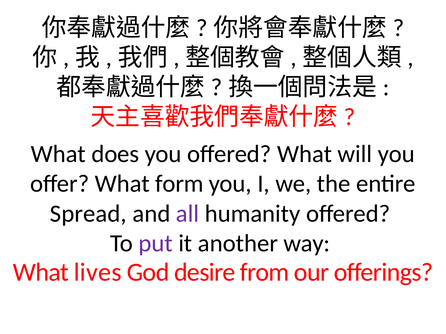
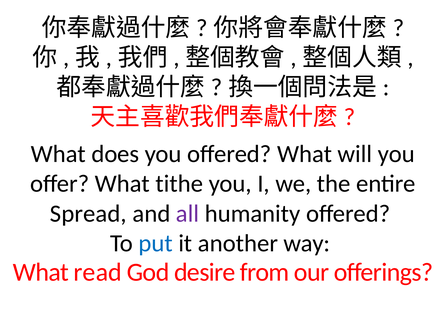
form: form -> tithe
put colour: purple -> blue
lives: lives -> read
